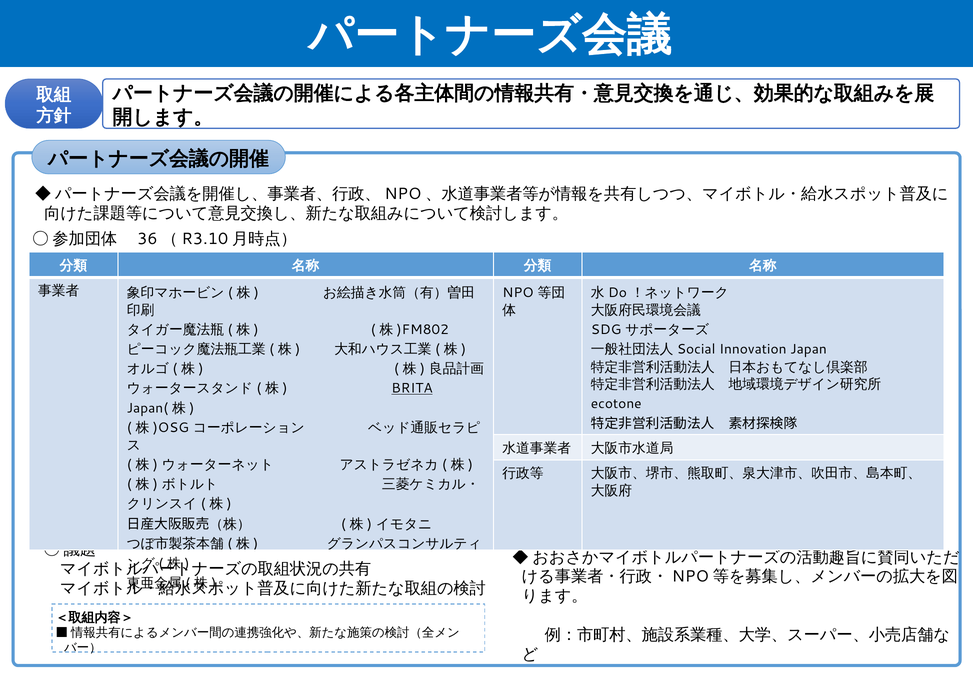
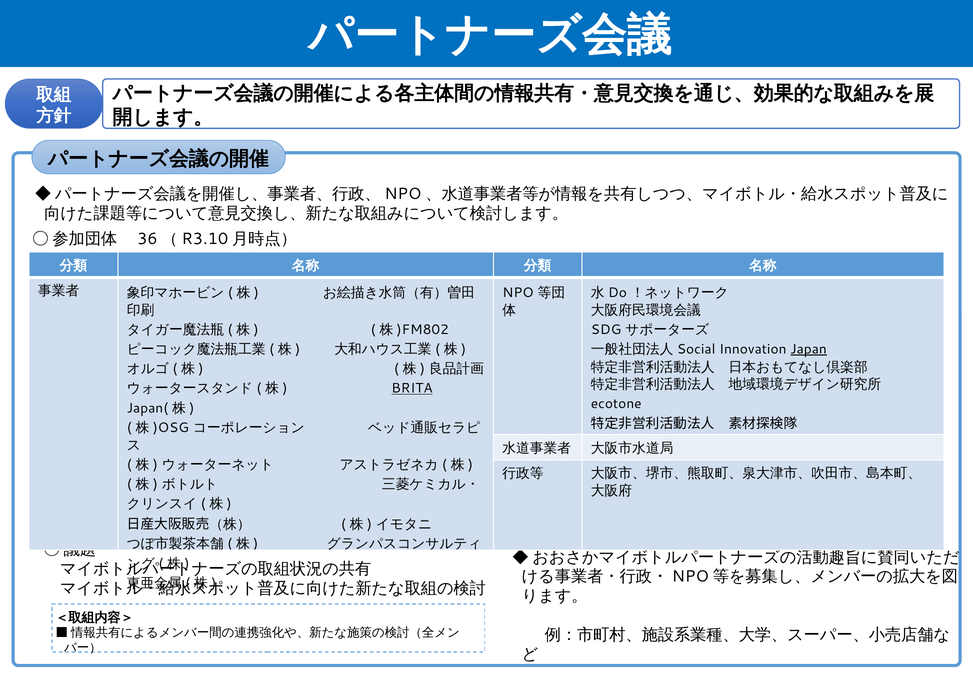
Japan underline: none -> present
